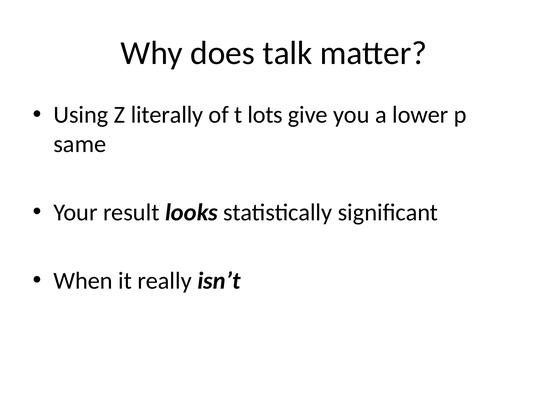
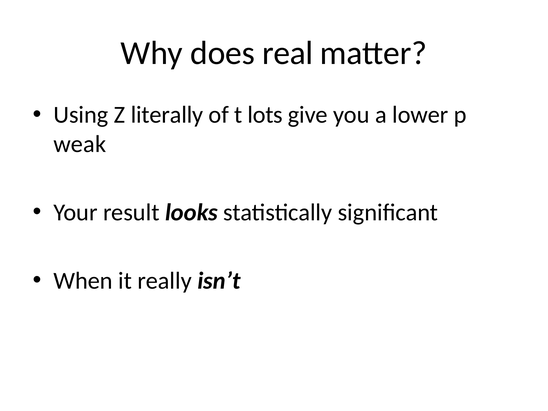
talk: talk -> real
same: same -> weak
